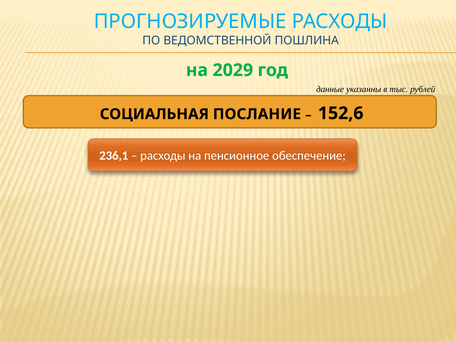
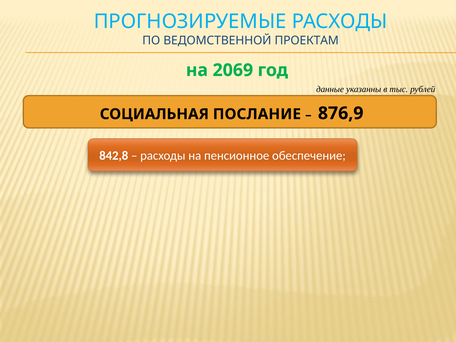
ПОШЛИНА: ПОШЛИНА -> ПРОЕКТАМ
2029: 2029 -> 2069
152,6: 152,6 -> 876,9
236,1: 236,1 -> 842,8
